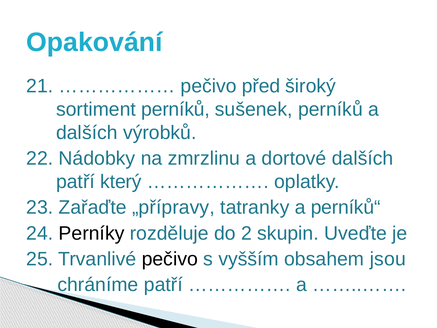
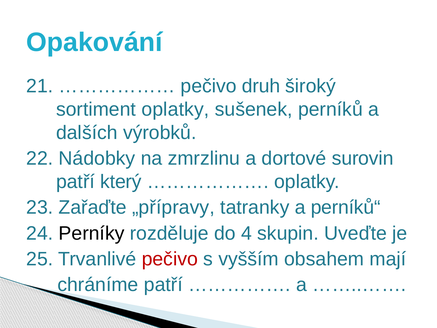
před: před -> druh
sortiment perníků: perníků -> oplatky
dortové dalších: dalších -> surovin
2: 2 -> 4
pečivo at (170, 259) colour: black -> red
jsou: jsou -> mají
